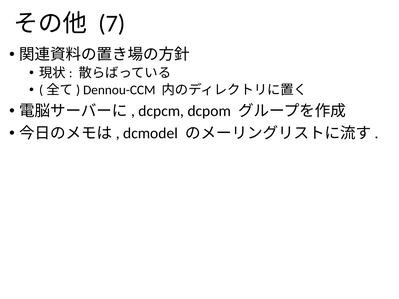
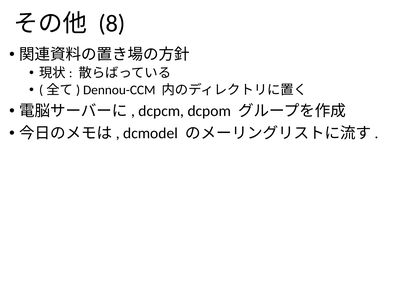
7: 7 -> 8
